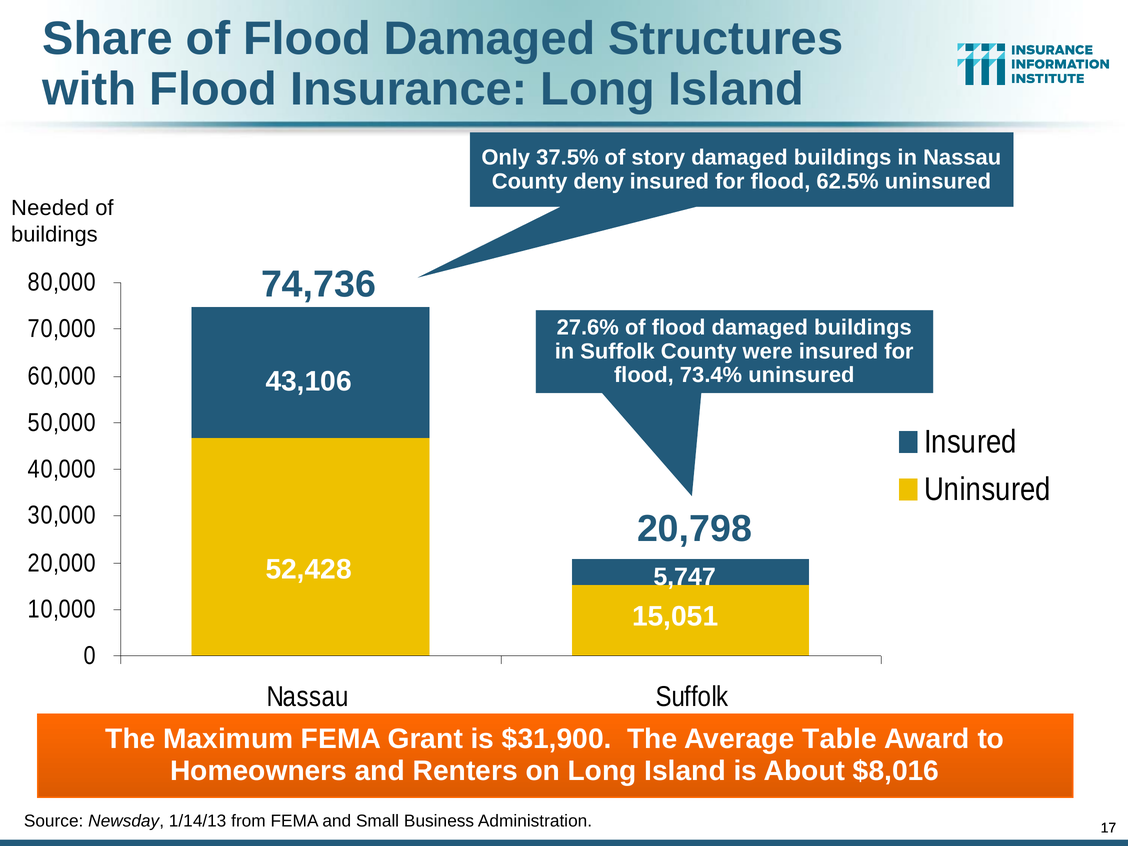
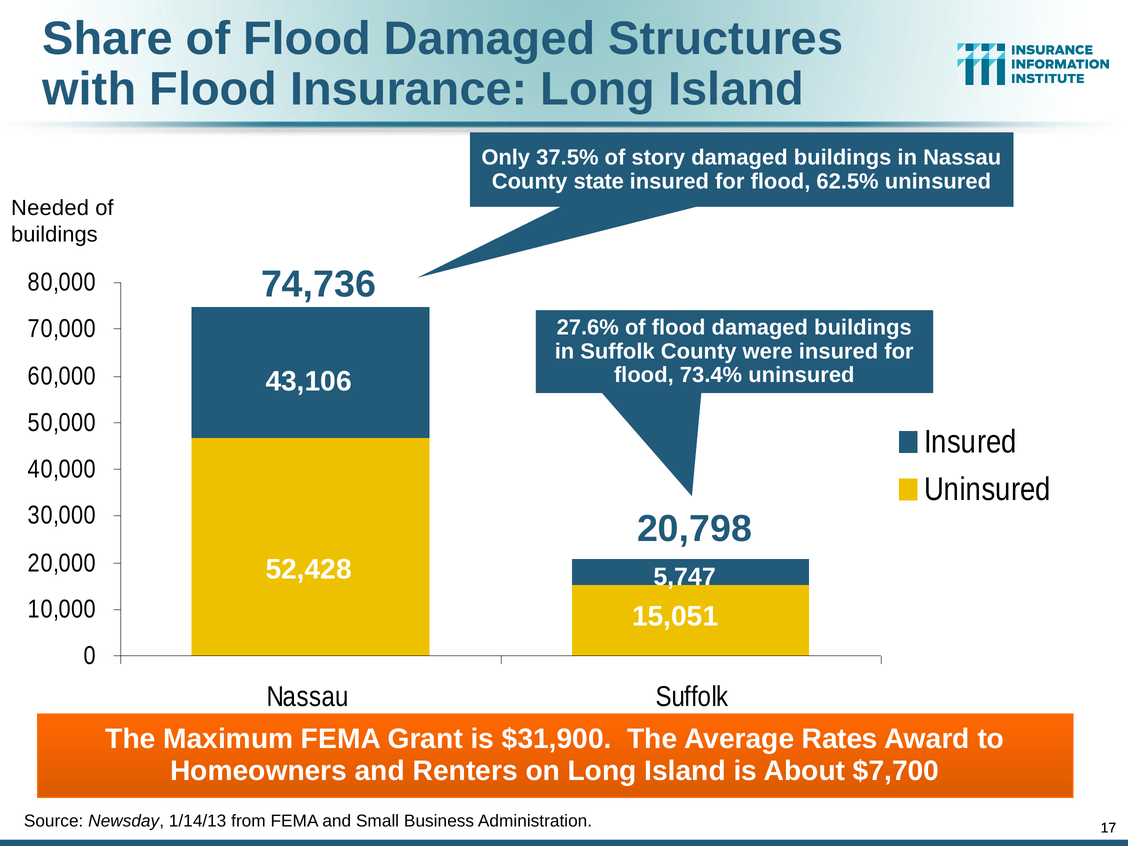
deny: deny -> state
Table: Table -> Rates
$8,016: $8,016 -> $7,700
